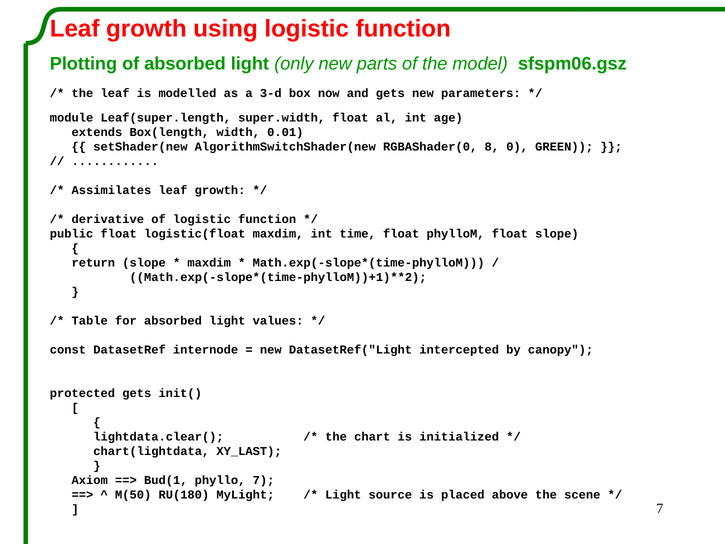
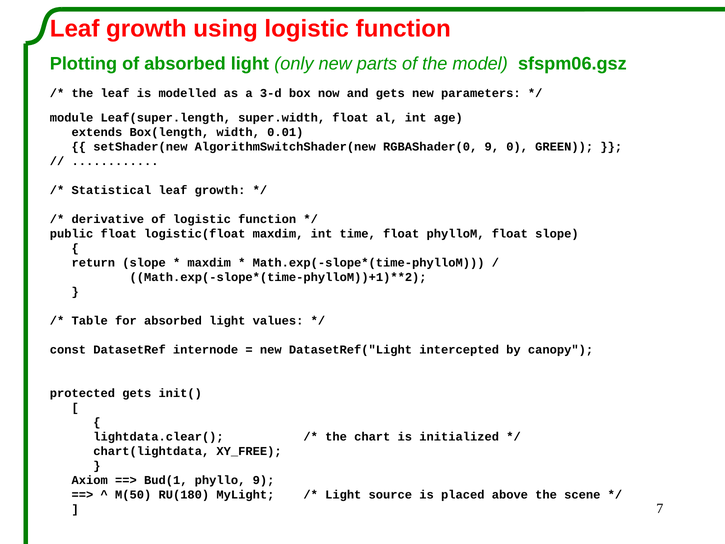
RGBAShader(0 8: 8 -> 9
Assimilates: Assimilates -> Statistical
XY_LAST: XY_LAST -> XY_FREE
phyllo 7: 7 -> 9
